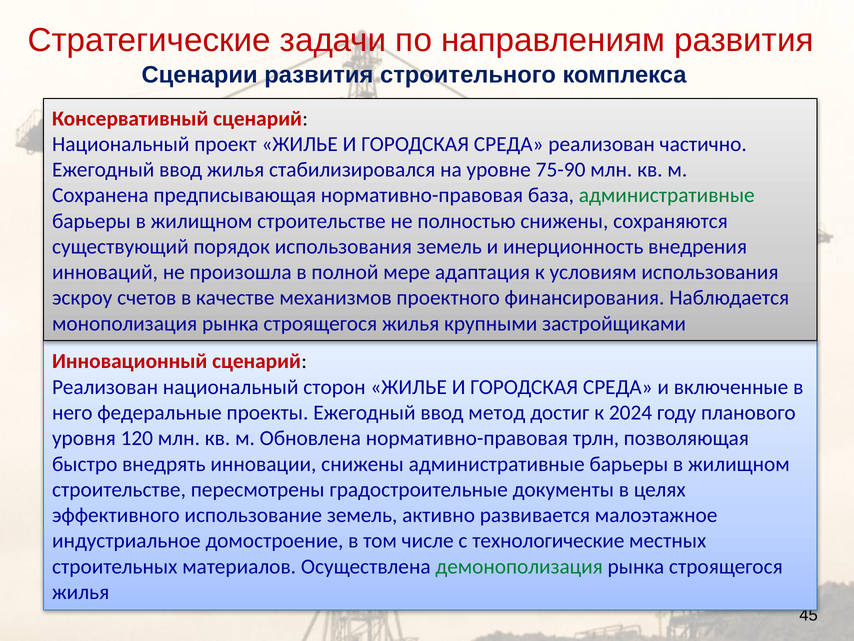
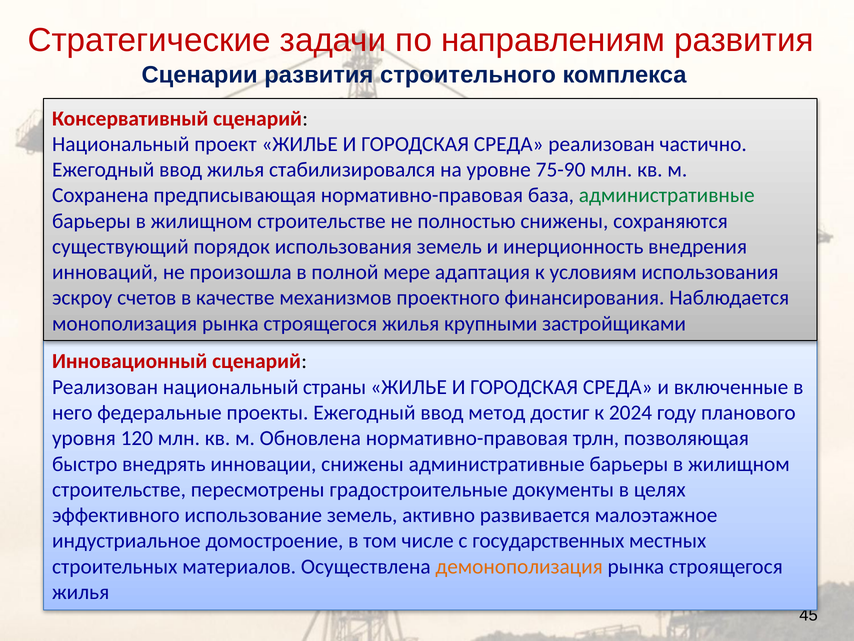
сторон: сторон -> страны
технологические: технологические -> государственных
демонополизация colour: green -> orange
